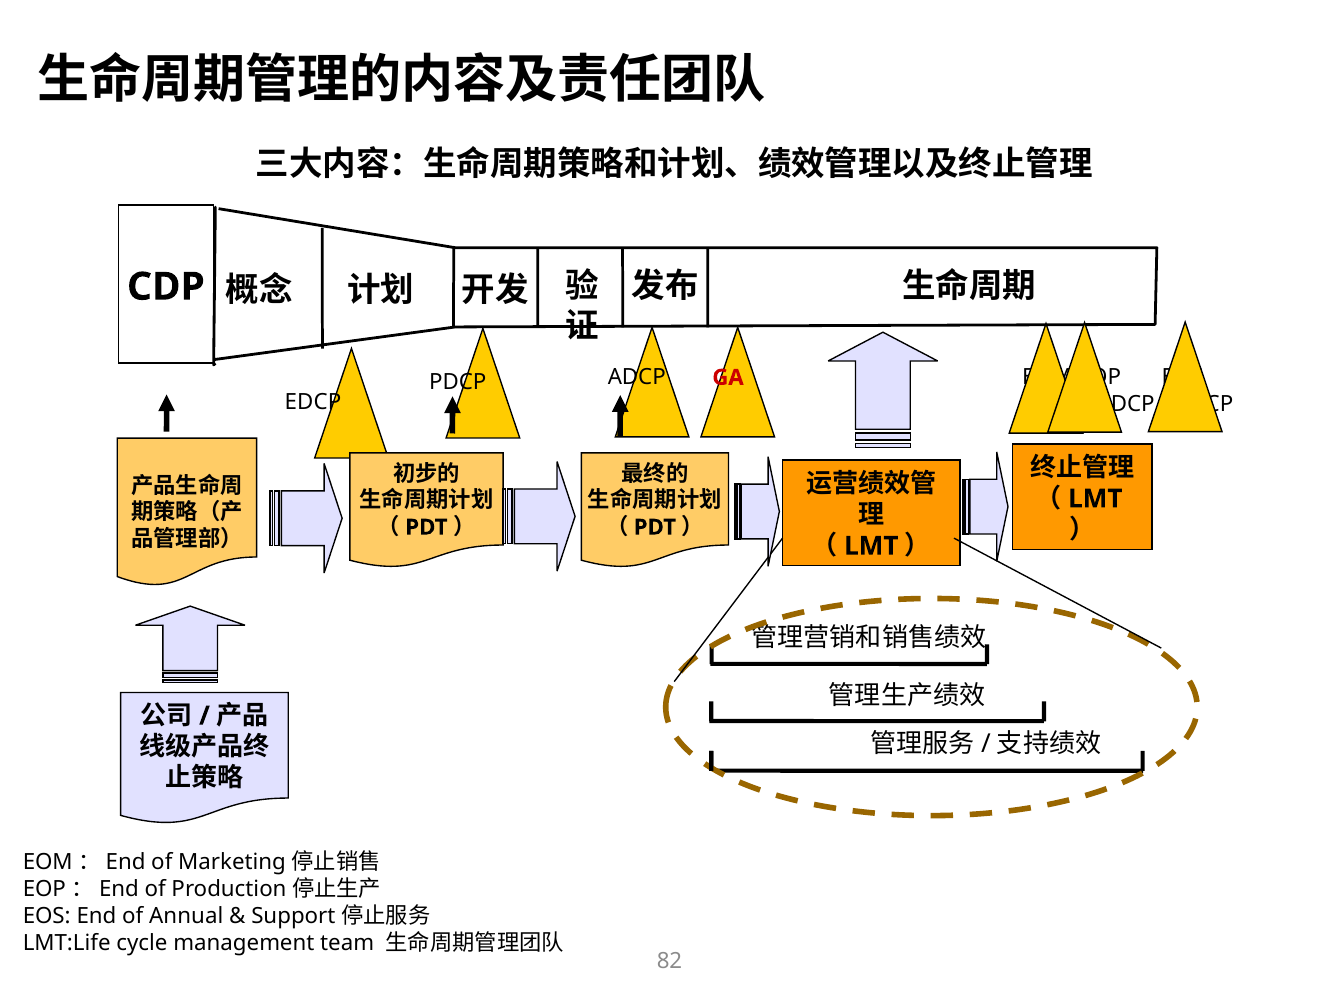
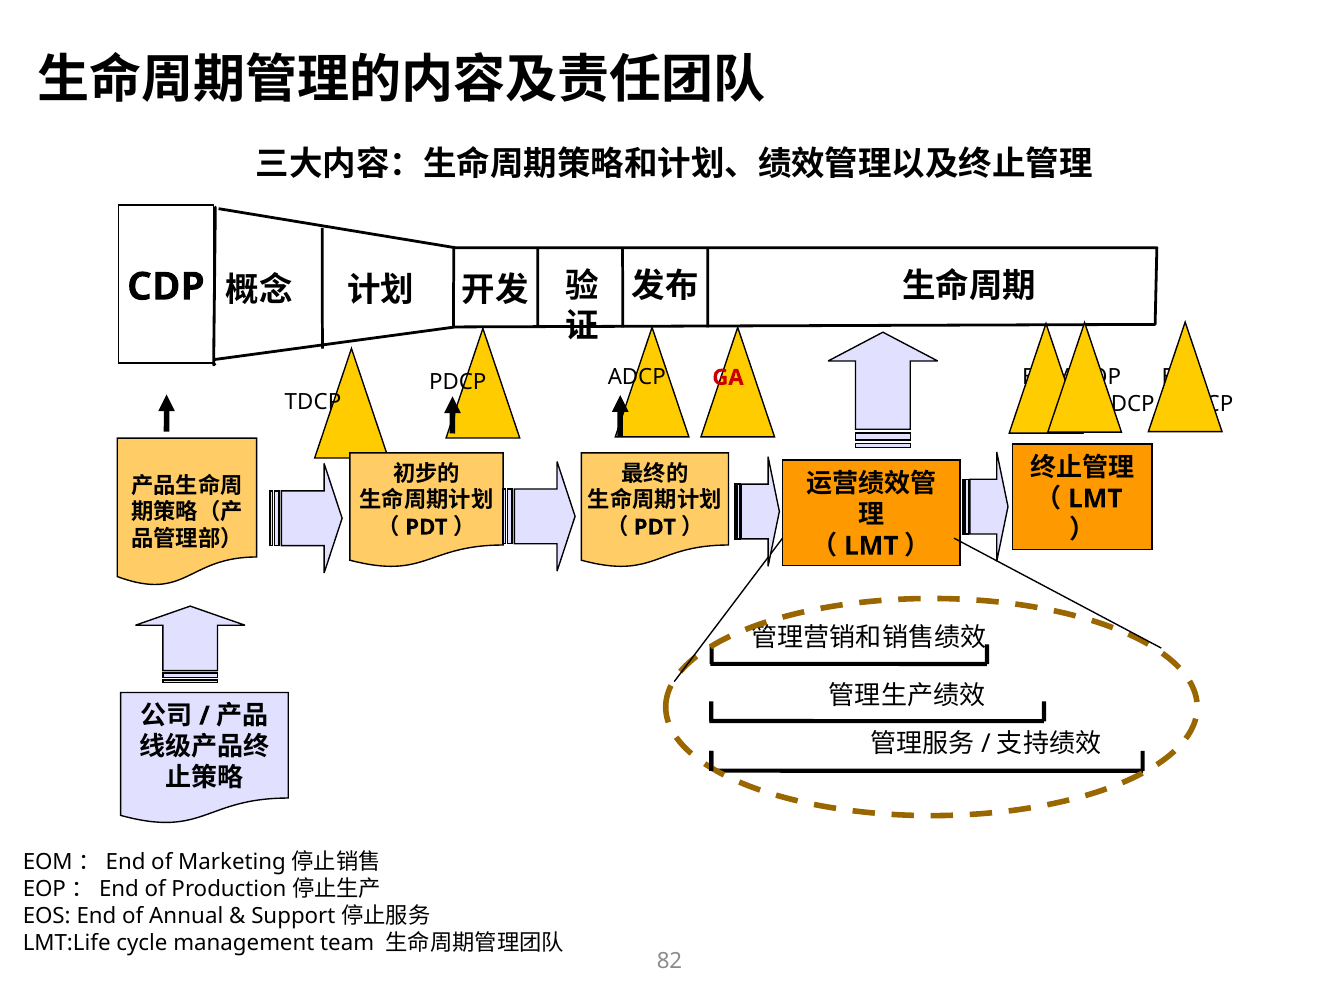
EDCP: EDCP -> TDCP
